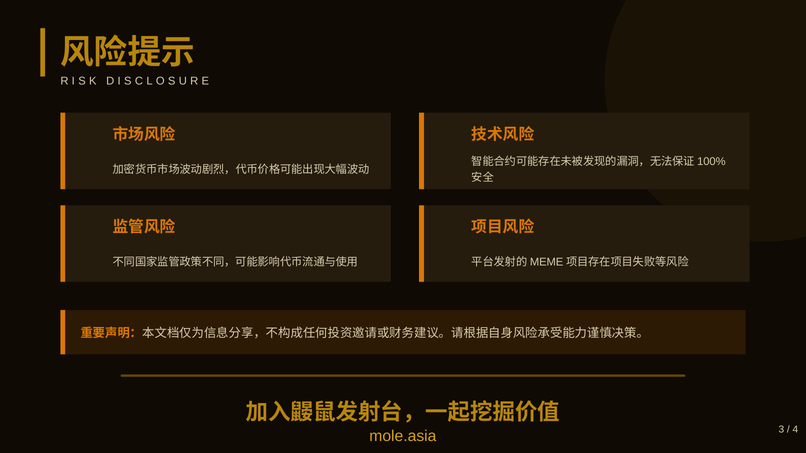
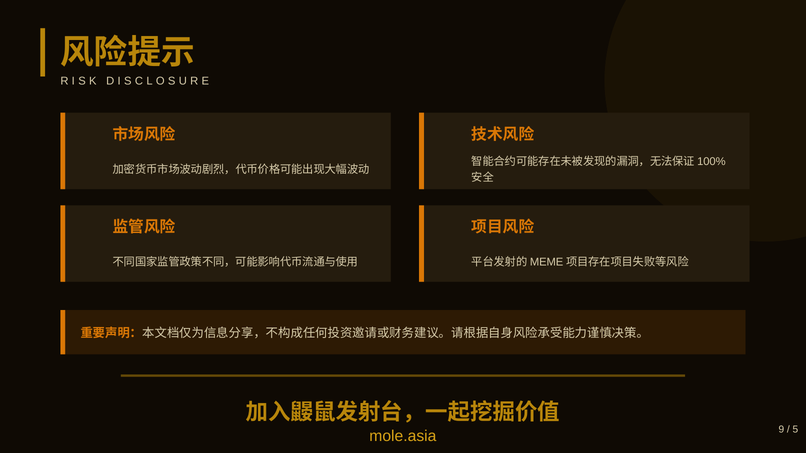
3: 3 -> 9
4: 4 -> 5
